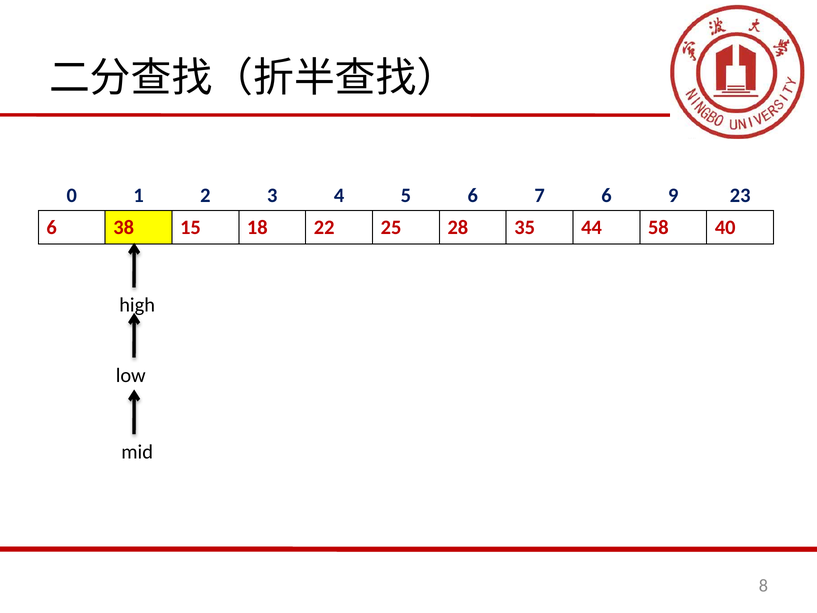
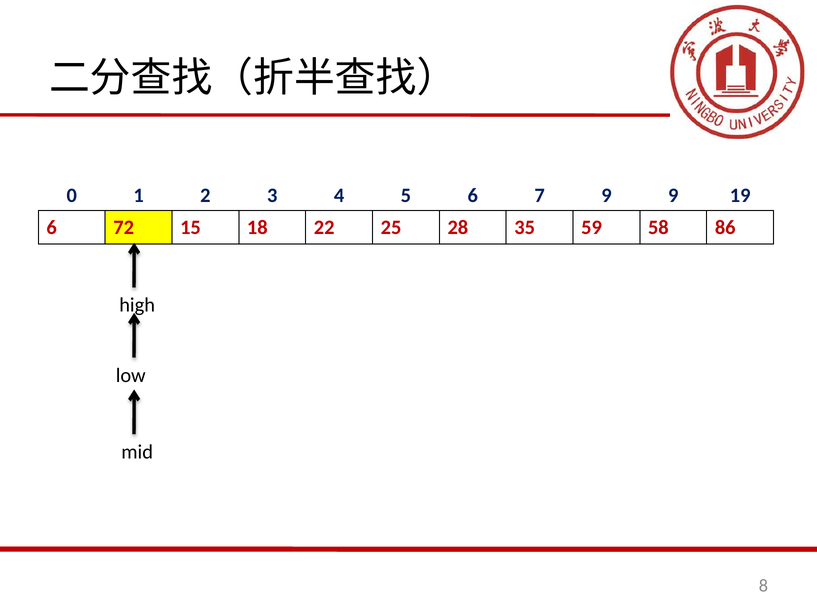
7 6: 6 -> 9
23: 23 -> 19
38: 38 -> 72
44: 44 -> 59
40: 40 -> 86
